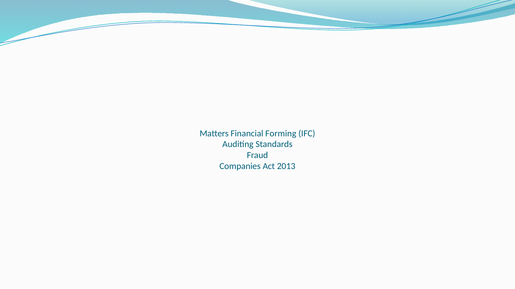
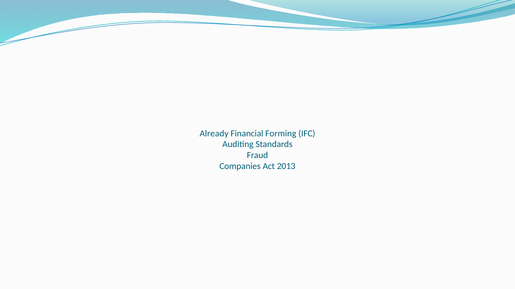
Matters: Matters -> Already
